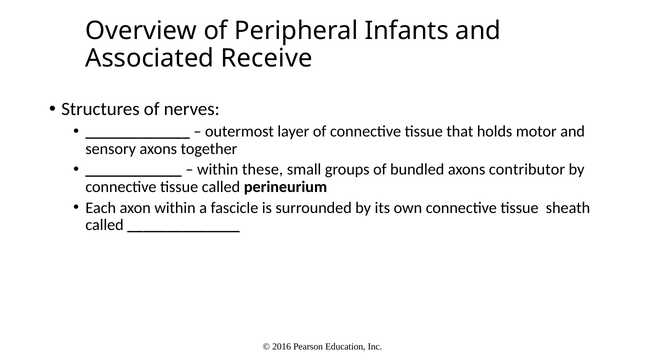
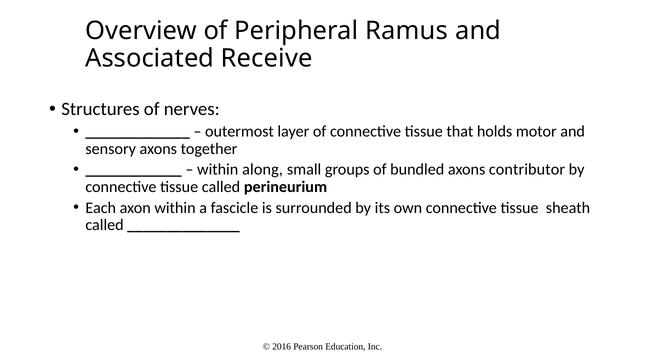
Infants: Infants -> Ramus
these: these -> along
